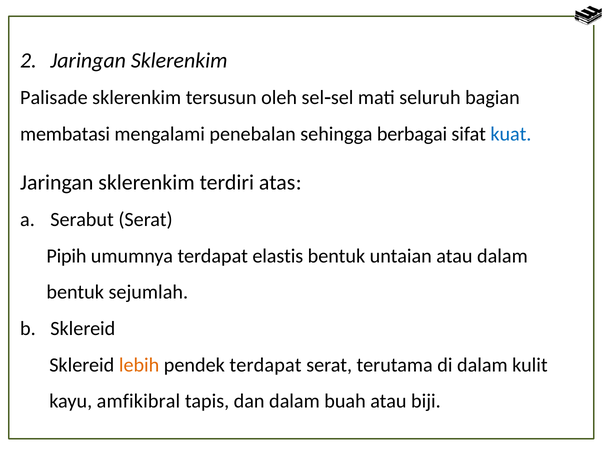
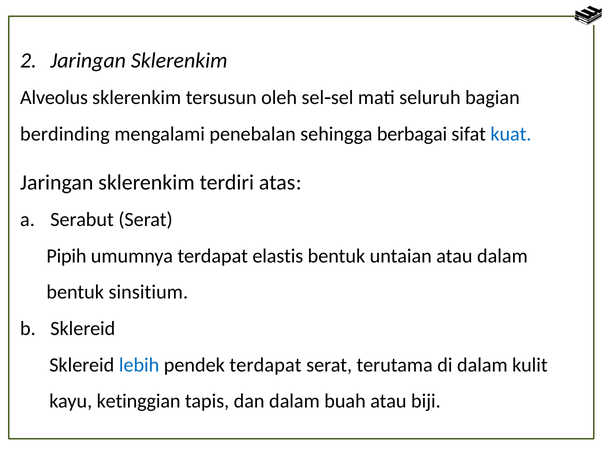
Palisade: Palisade -> Alveolus
membatasi: membatasi -> berdinding
sejumlah: sejumlah -> sinsitium
lebih colour: orange -> blue
amfikibral: amfikibral -> ketinggian
